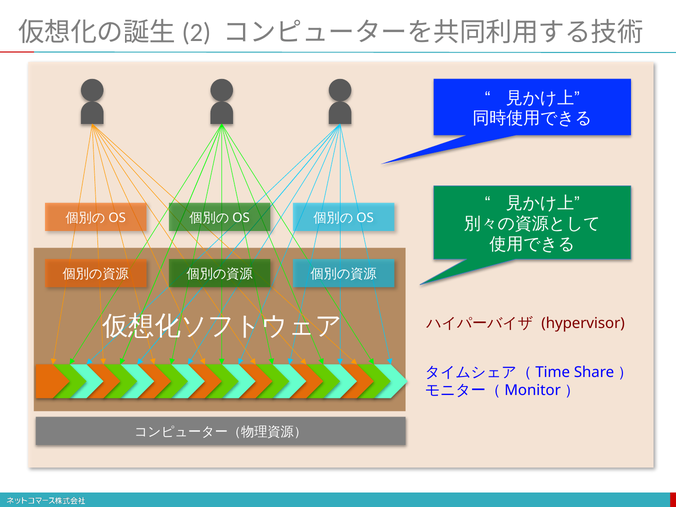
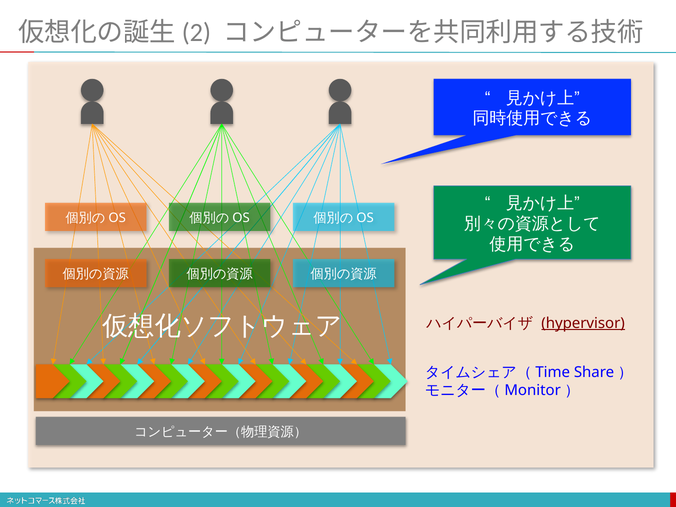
hypervisor underline: none -> present
